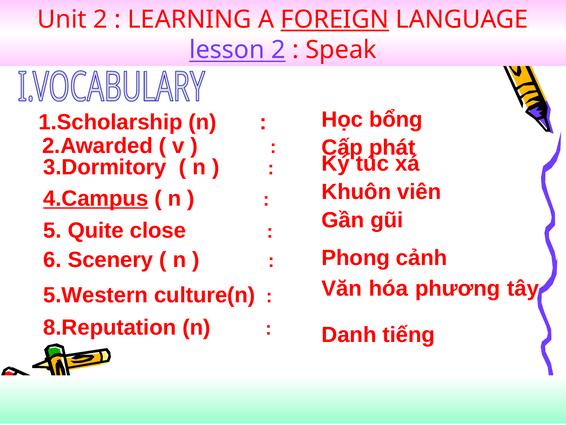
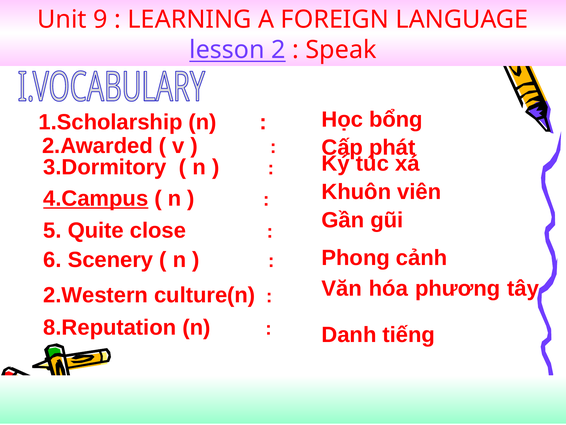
Unit 2: 2 -> 9
FOREIGN underline: present -> none
5.Western: 5.Western -> 2.Western
